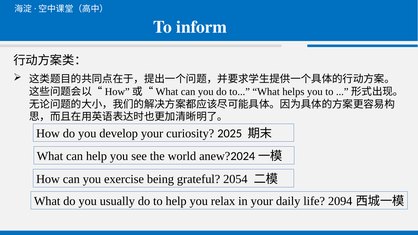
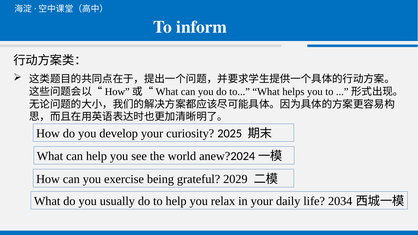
2054: 2054 -> 2029
2094: 2094 -> 2034
